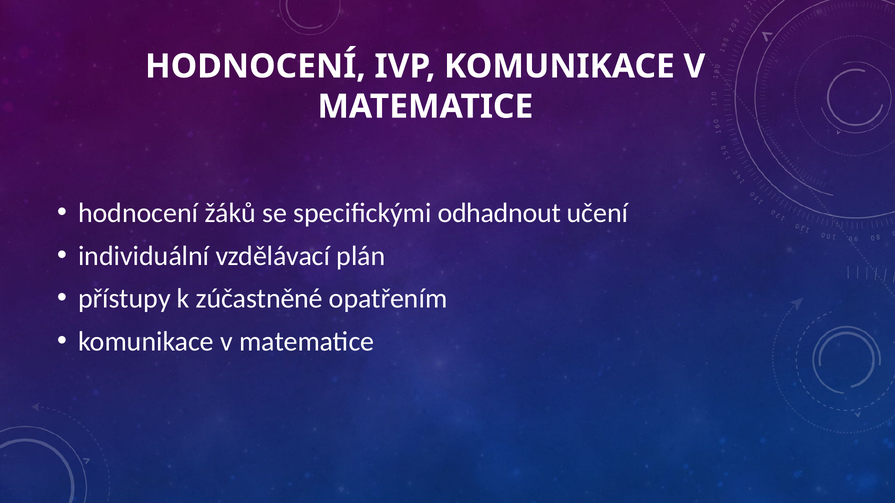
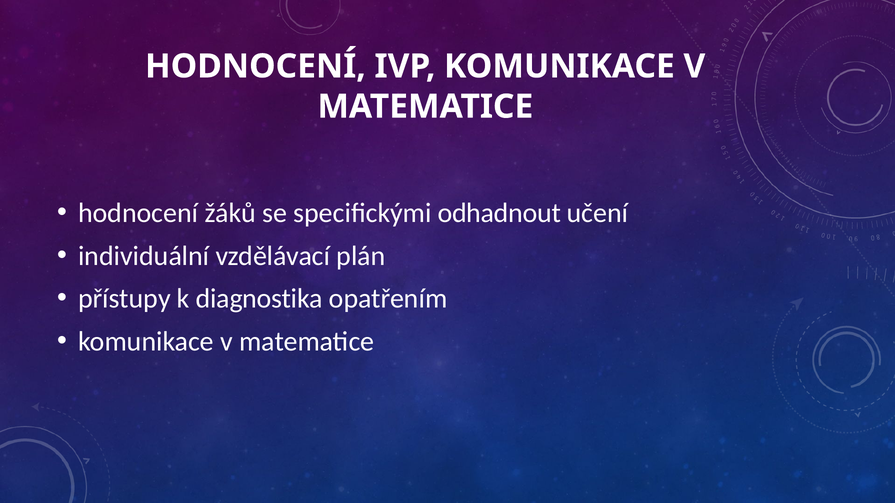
zúčastněné: zúčastněné -> diagnostika
